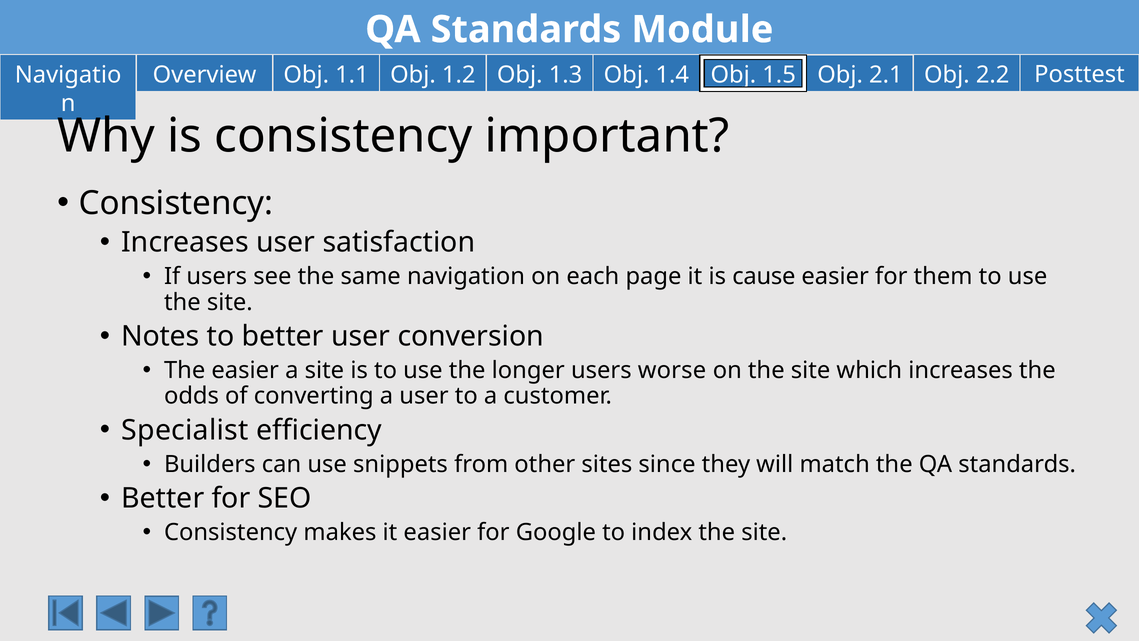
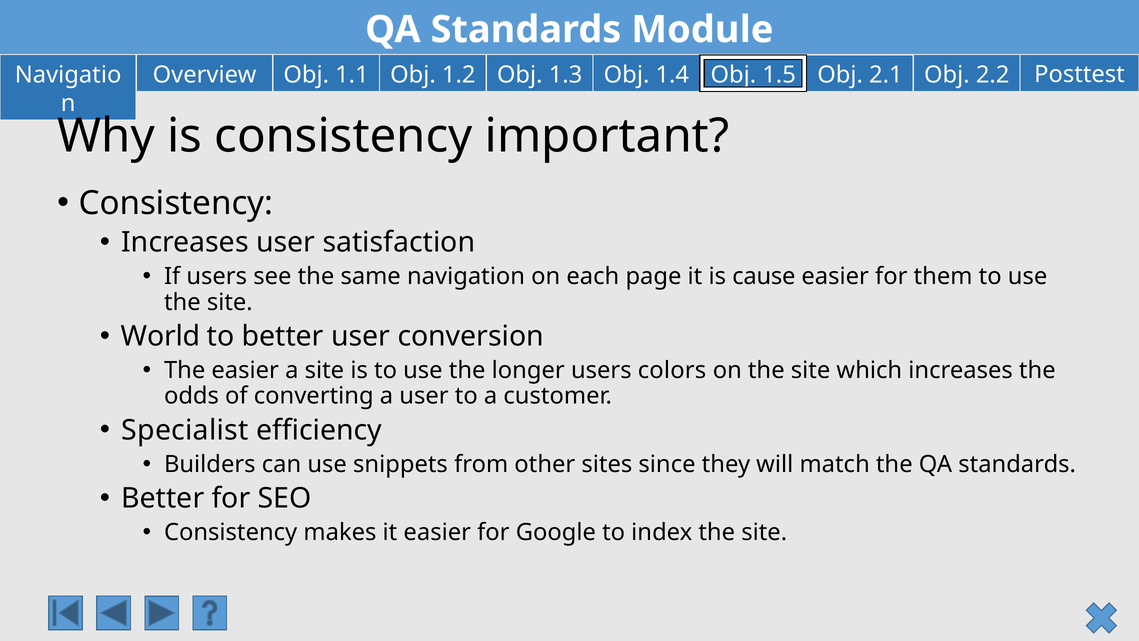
Notes: Notes -> World
worse: worse -> colors
